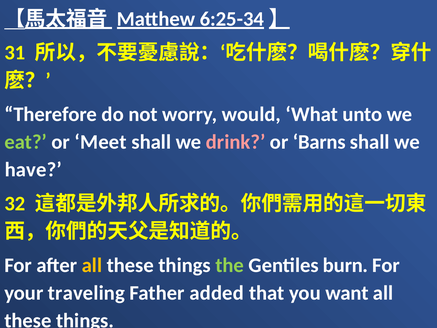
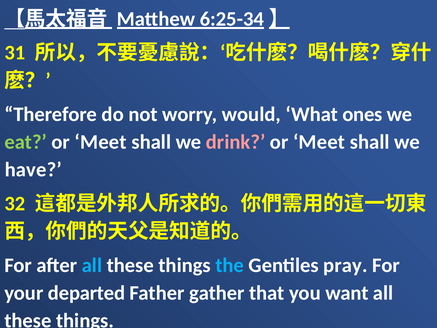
unto: unto -> ones
Barns at (319, 142): Barns -> Meet
all at (92, 265) colour: yellow -> light blue
the colour: light green -> light blue
burn: burn -> pray
traveling: traveling -> departed
added: added -> gather
